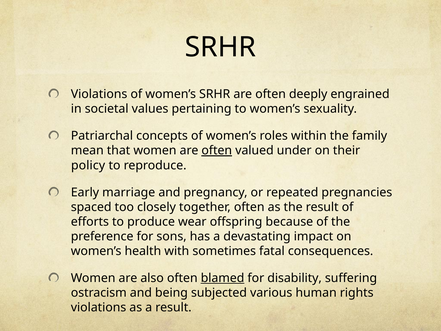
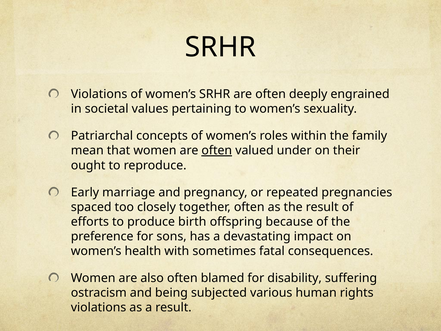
policy: policy -> ought
wear: wear -> birth
blamed underline: present -> none
